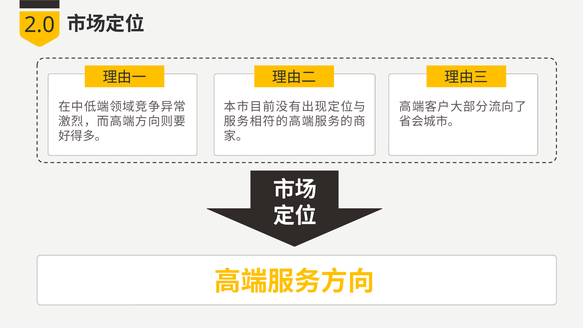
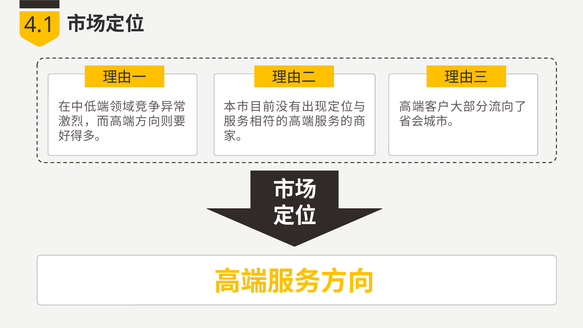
2.0: 2.0 -> 4.1
